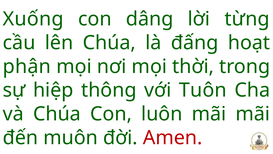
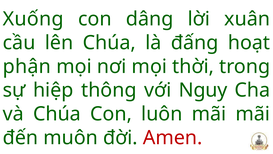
từng: từng -> xuân
Tuôn: Tuôn -> Nguy
